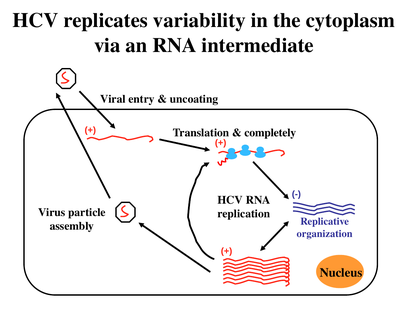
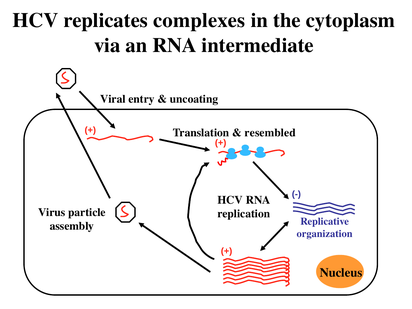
variability: variability -> complexes
completely: completely -> resembled
